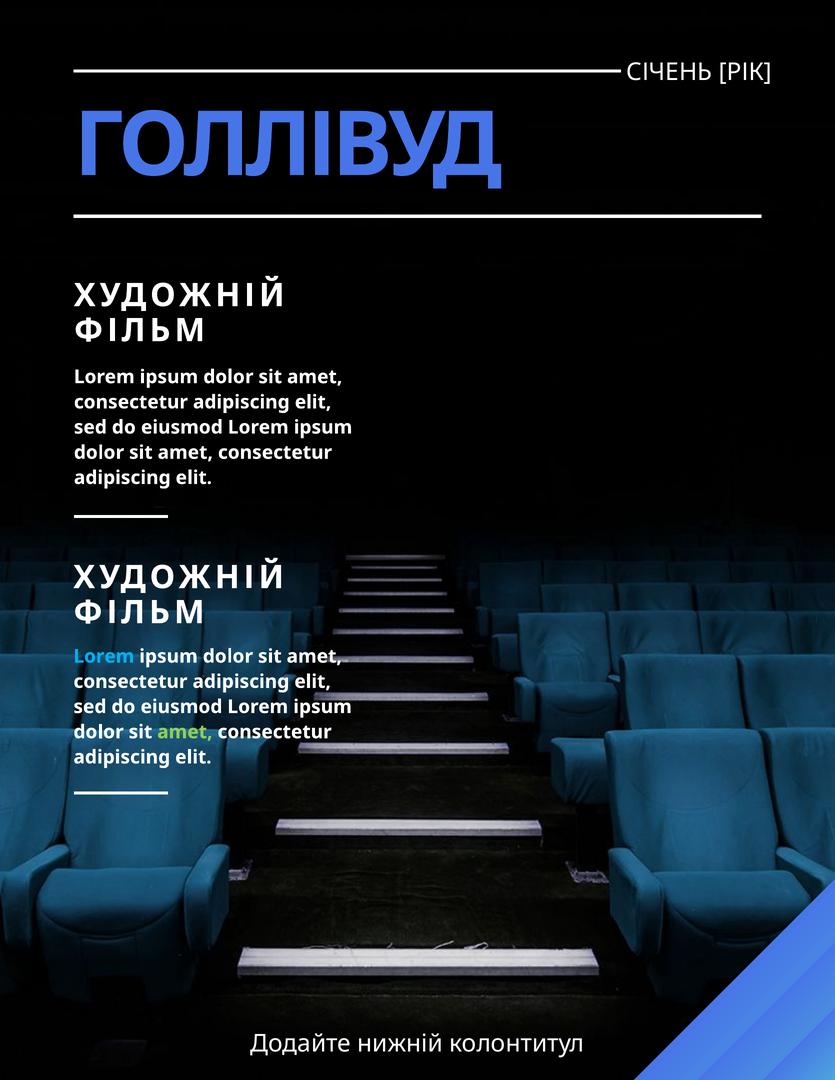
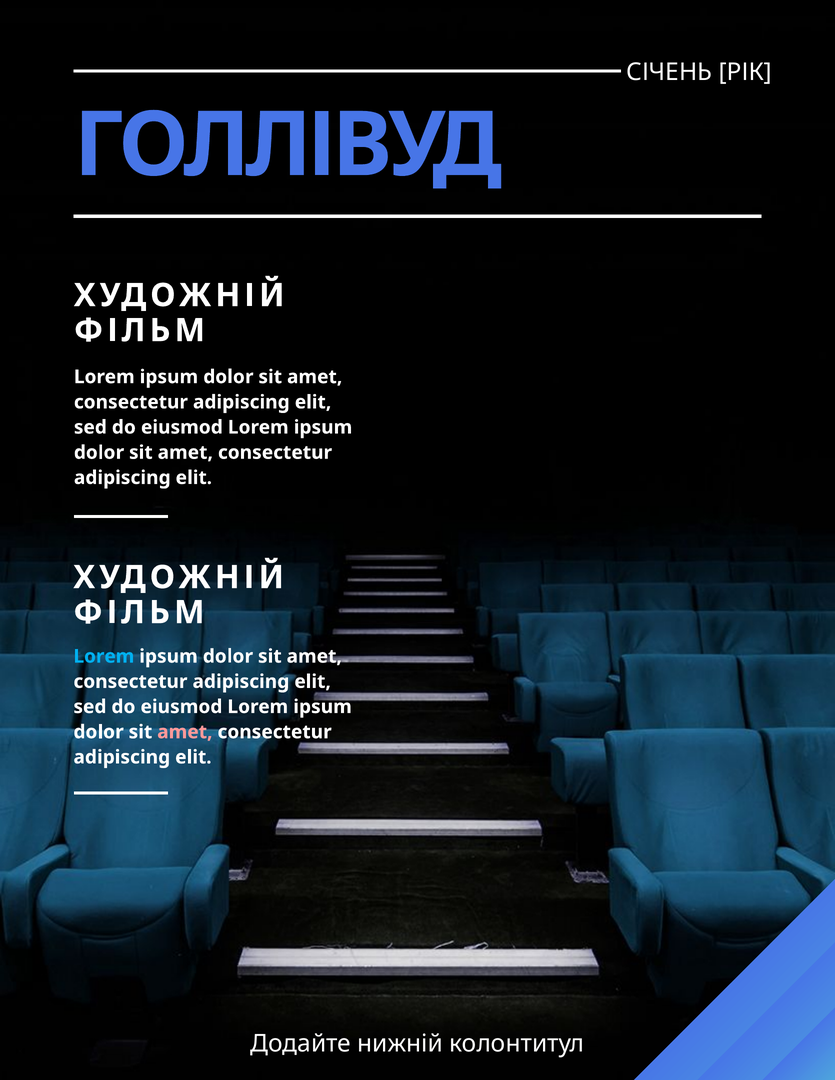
amet at (185, 732) colour: light green -> pink
